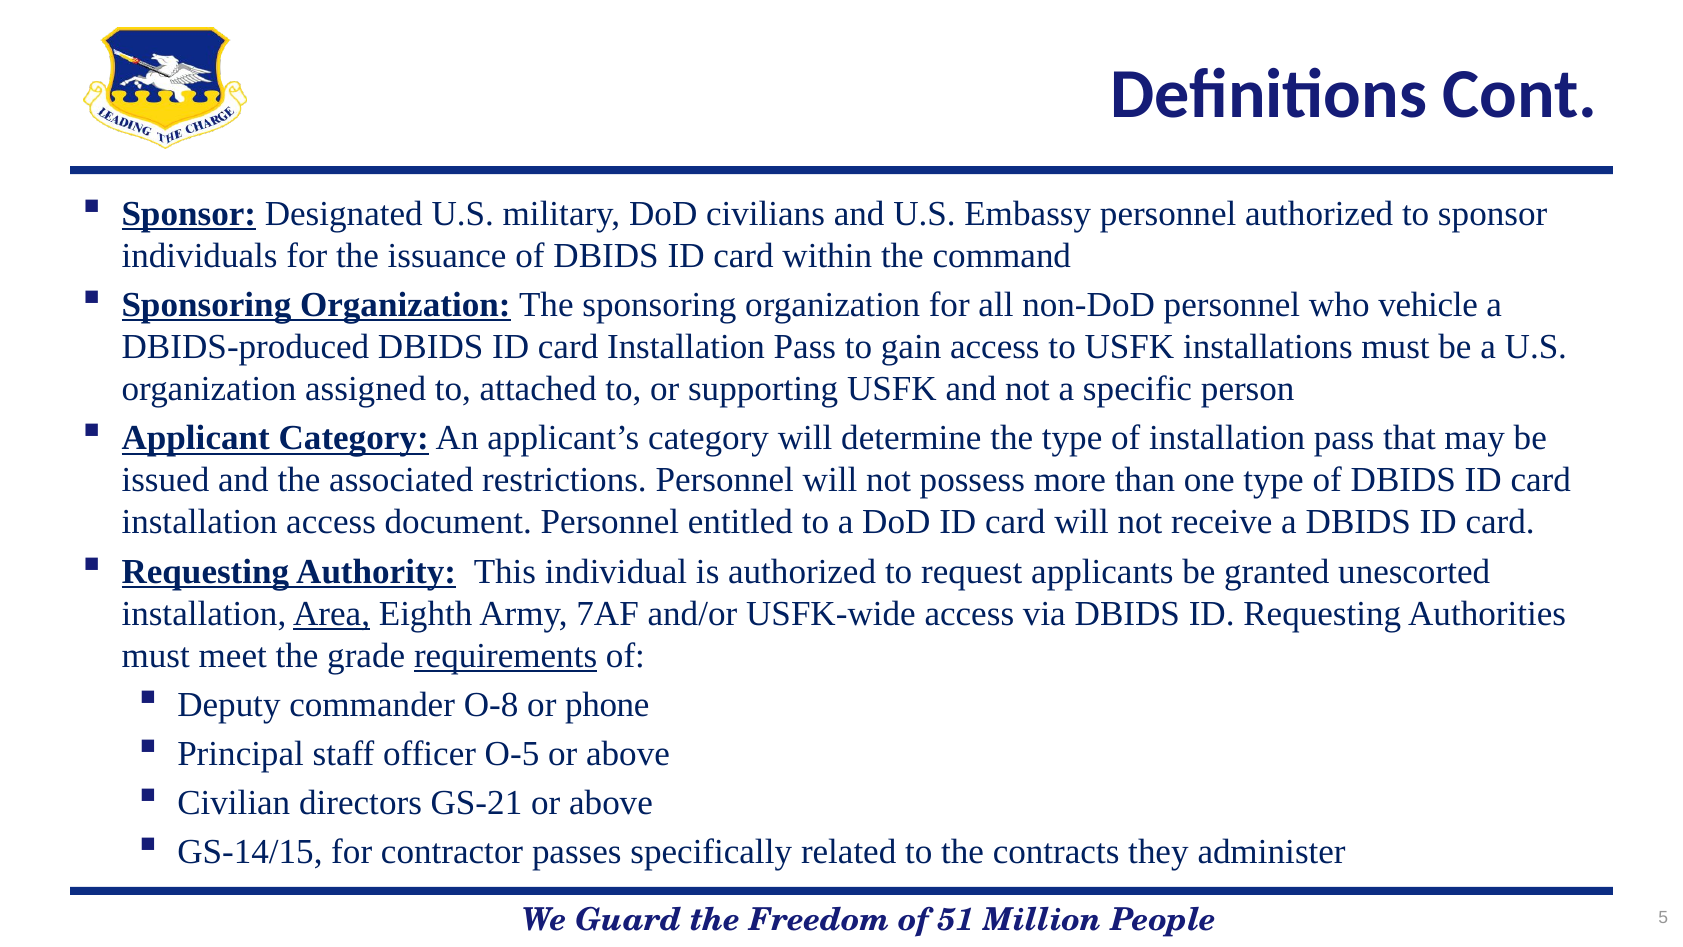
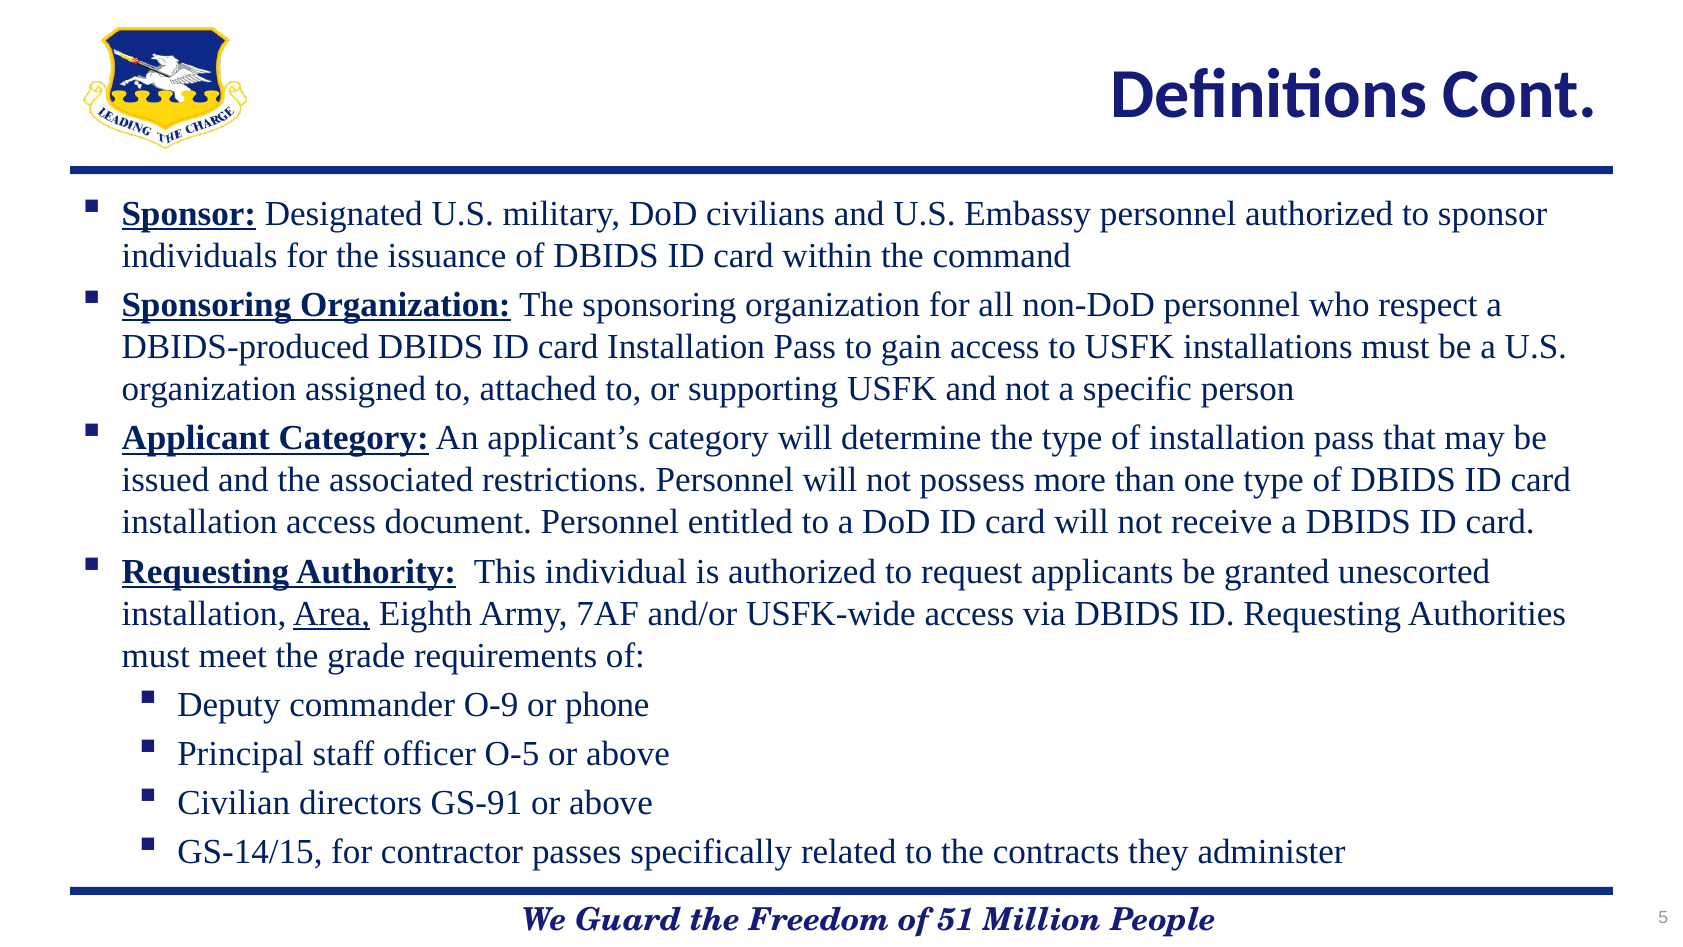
vehicle: vehicle -> respect
requirements underline: present -> none
O-8: O-8 -> O-9
GS-21: GS-21 -> GS-91
